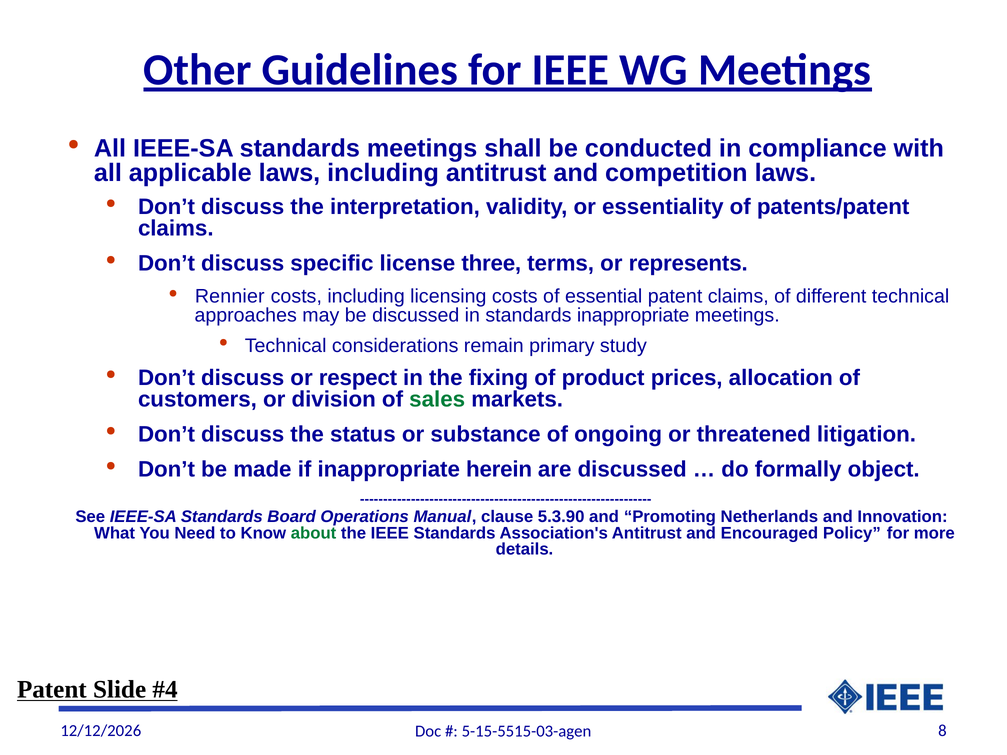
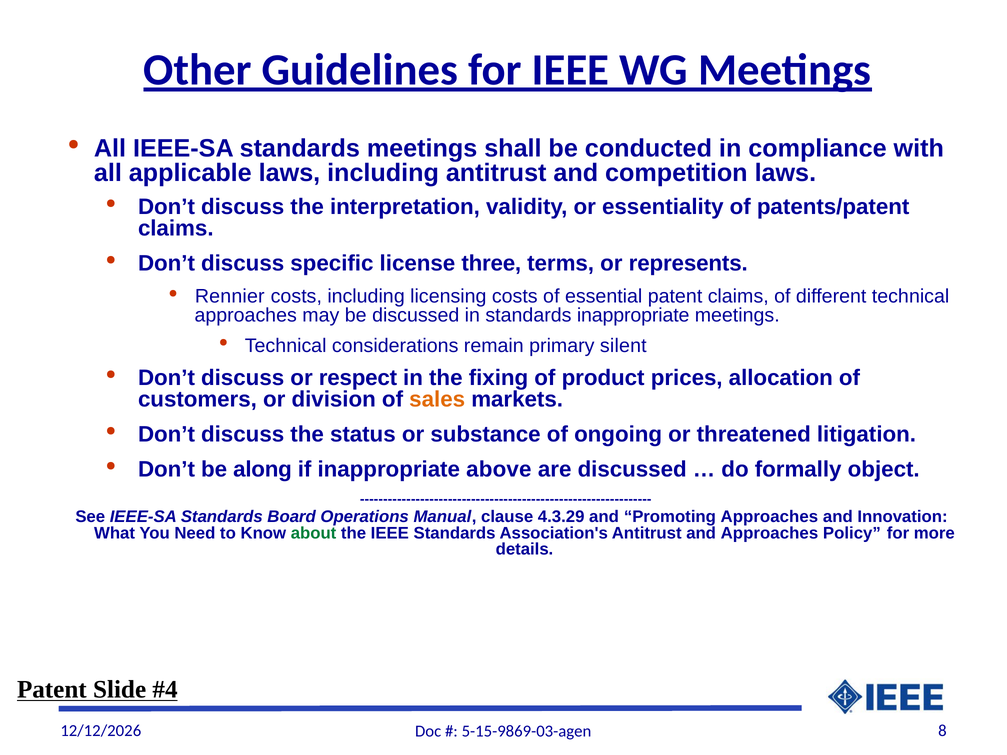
study: study -> silent
sales colour: green -> orange
made: made -> along
herein: herein -> above
5.3.90: 5.3.90 -> 4.3.29
Promoting Netherlands: Netherlands -> Approaches
and Encouraged: Encouraged -> Approaches
5-15-5515-03-agen: 5-15-5515-03-agen -> 5-15-9869-03-agen
